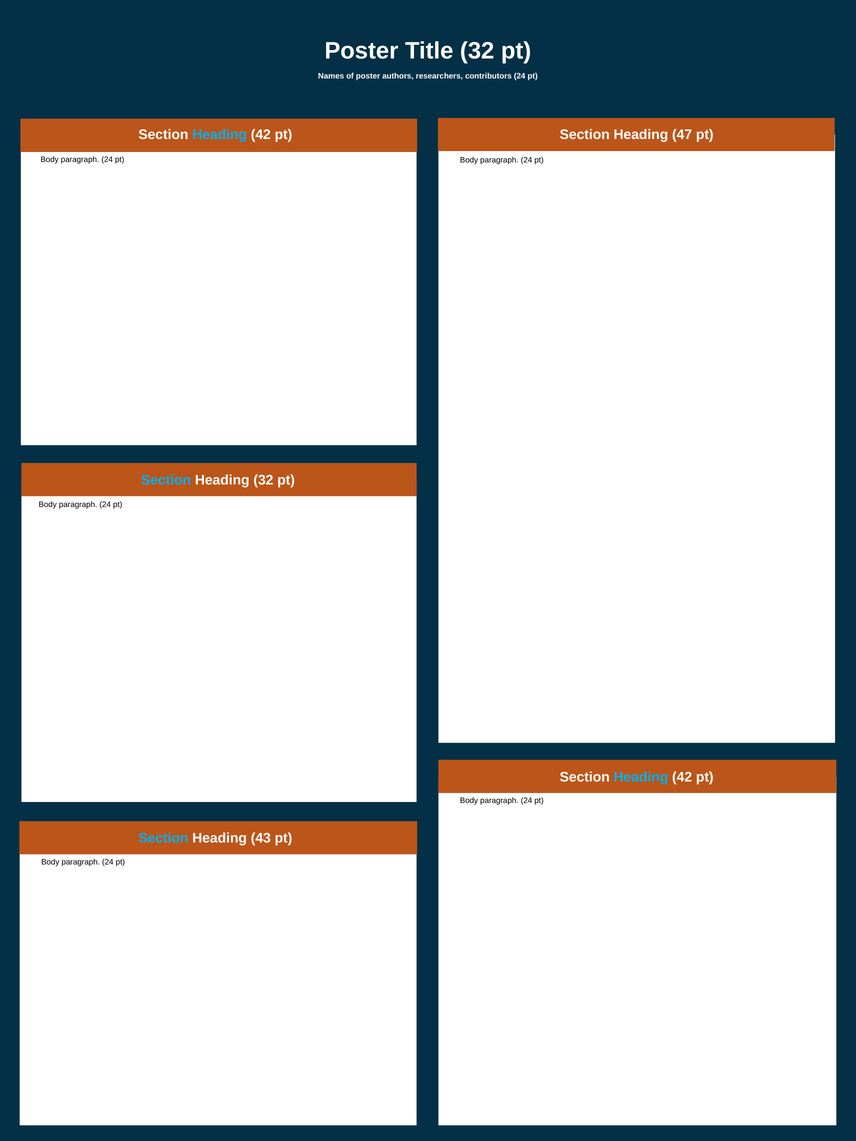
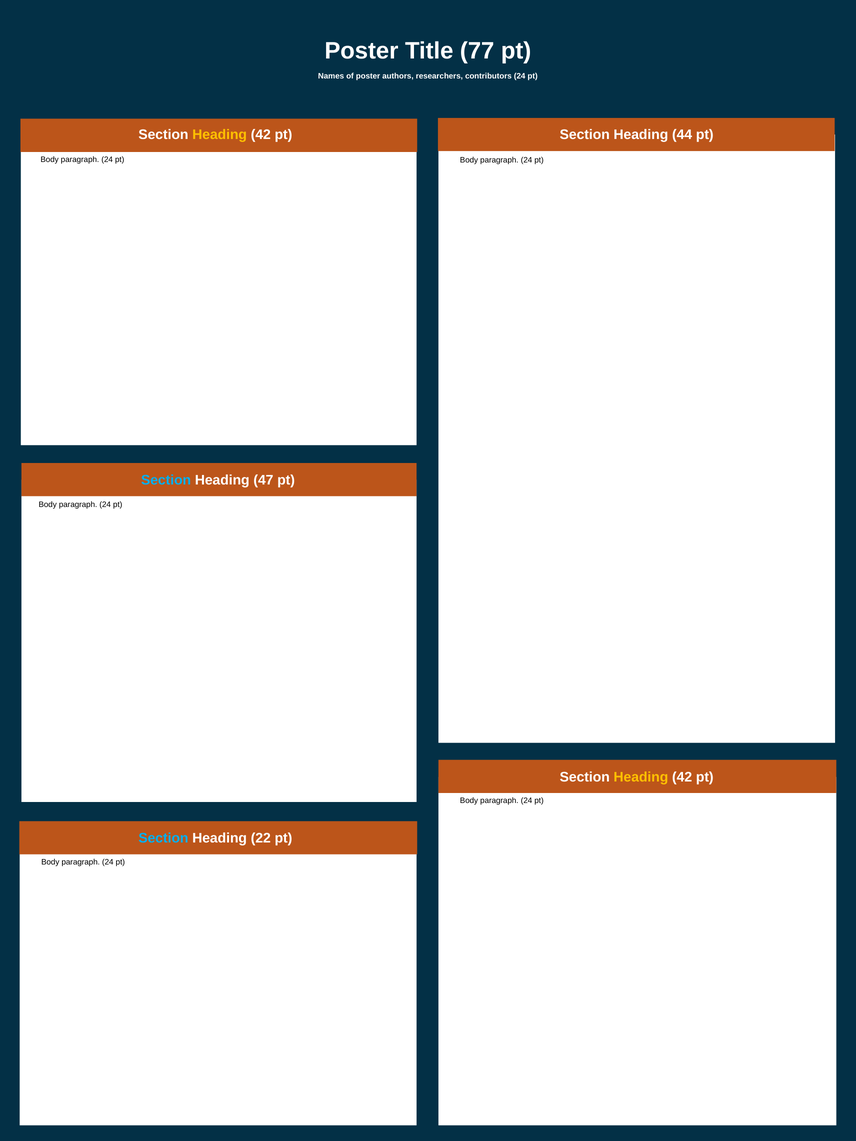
Title 32: 32 -> 77
Heading at (220, 135) colour: light blue -> yellow
47: 47 -> 44
Heading 32: 32 -> 47
Heading at (641, 777) colour: light blue -> yellow
43: 43 -> 22
